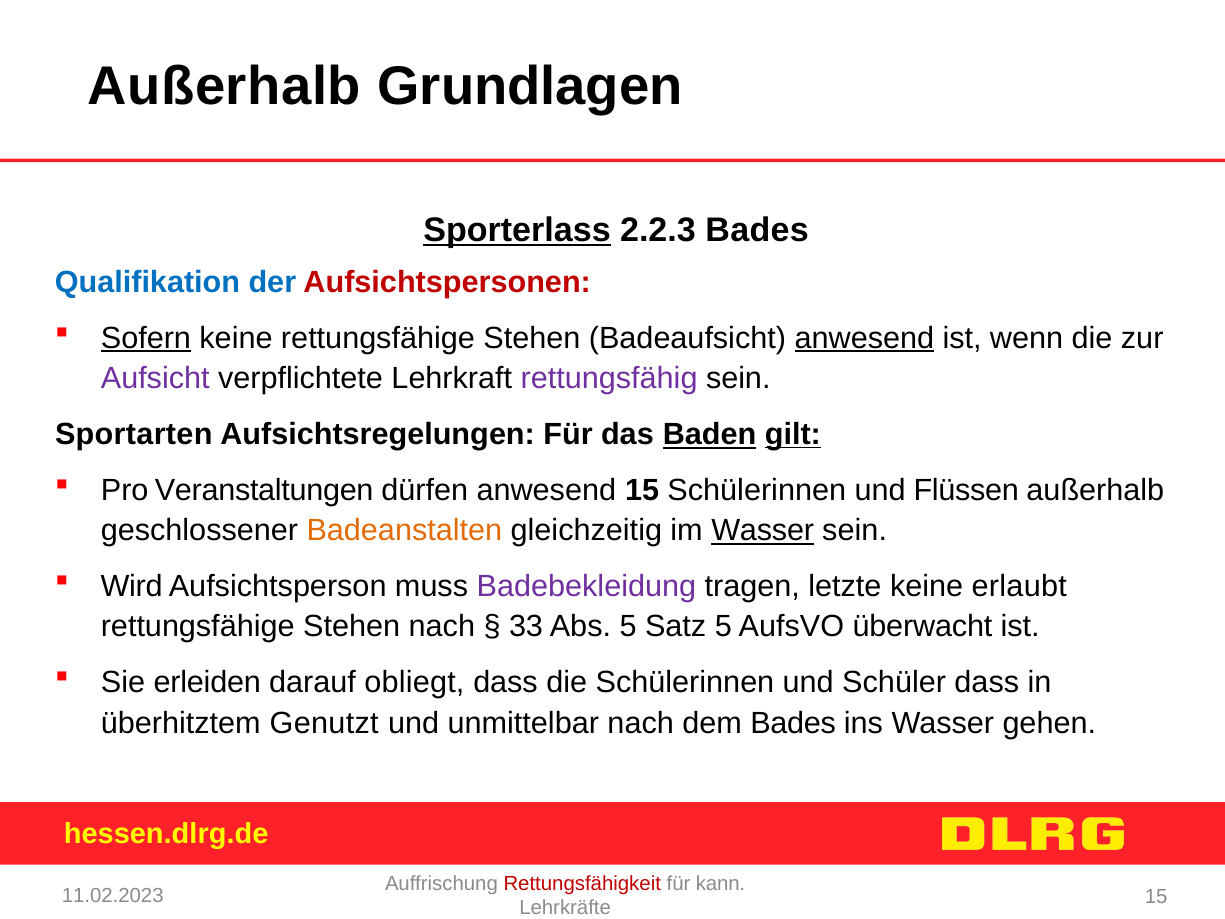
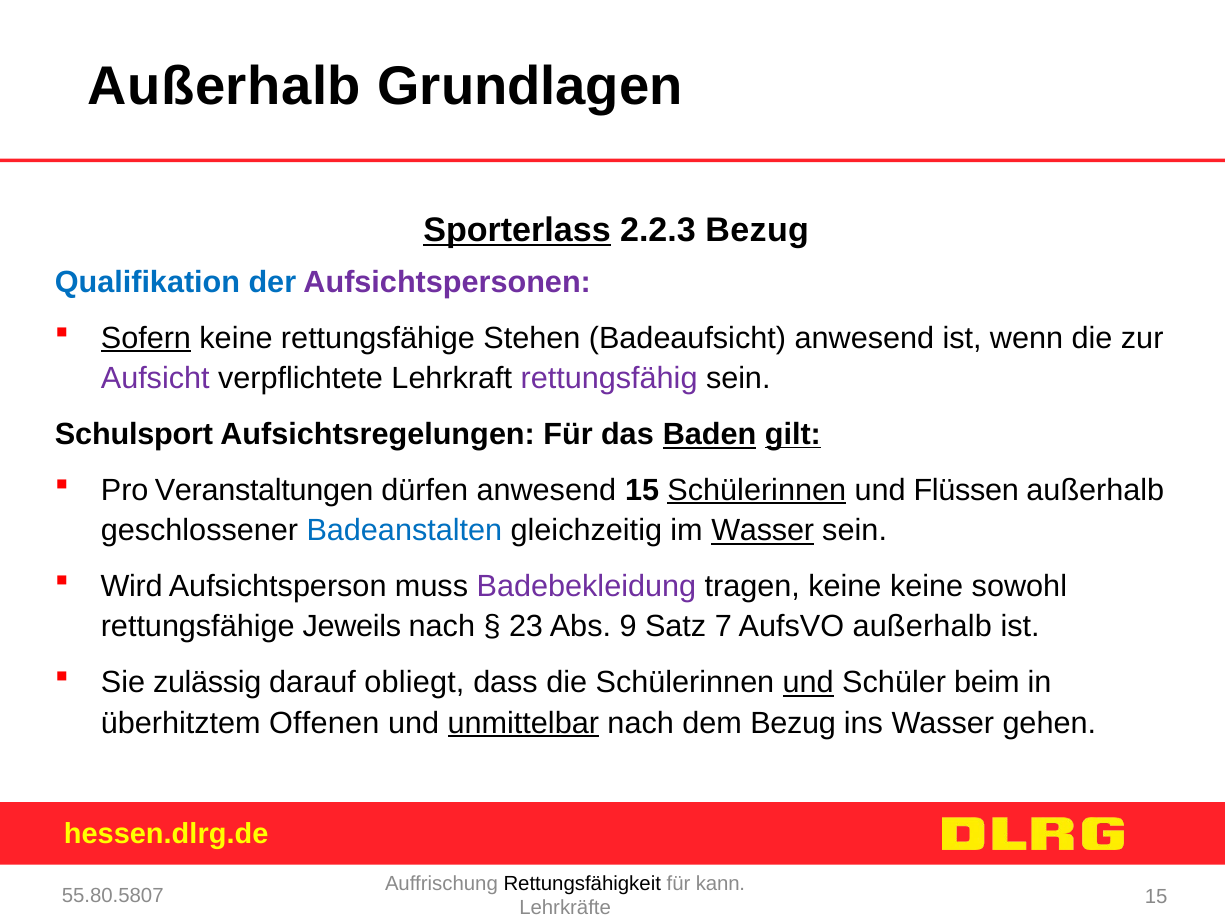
2.2.3 Bades: Bades -> Bezug
Aufsichtspersonen colour: red -> purple
anwesend at (864, 338) underline: present -> none
Sportarten: Sportarten -> Schulsport
Schülerinnen at (757, 490) underline: none -> present
Badeanstalten colour: orange -> blue
tragen letzte: letzte -> keine
erlaubt: erlaubt -> sowohl
Stehen at (352, 627): Stehen -> Jeweils
33: 33 -> 23
Abs 5: 5 -> 9
Satz 5: 5 -> 7
AufsVO überwacht: überwacht -> außerhalb
erleiden: erleiden -> zulässig
und at (808, 682) underline: none -> present
Schüler dass: dass -> beim
Genutzt: Genutzt -> Offenen
unmittelbar underline: none -> present
dem Bades: Bades -> Bezug
Rettungsfähigkeit colour: red -> black
11.02.2023: 11.02.2023 -> 55.80.5807
